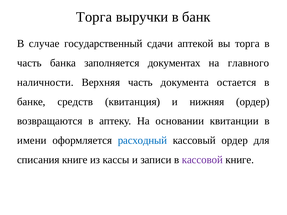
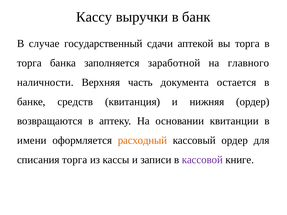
Торга at (94, 17): Торга -> Кассу
часть at (29, 63): часть -> торга
документах: документах -> заработной
расходный colour: blue -> orange
списания книге: книге -> торга
